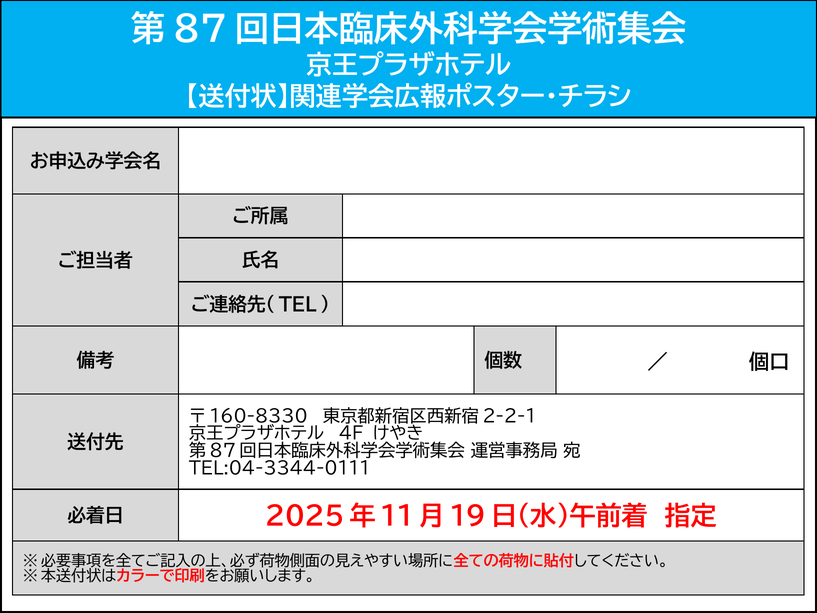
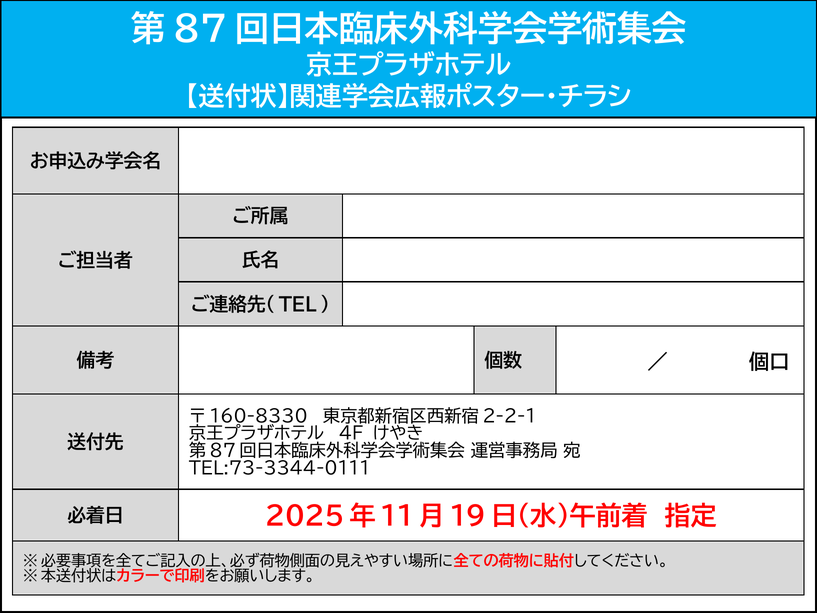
TEL:04-3344-0111: TEL:04-3344-0111 -> TEL:73-3344-0111
